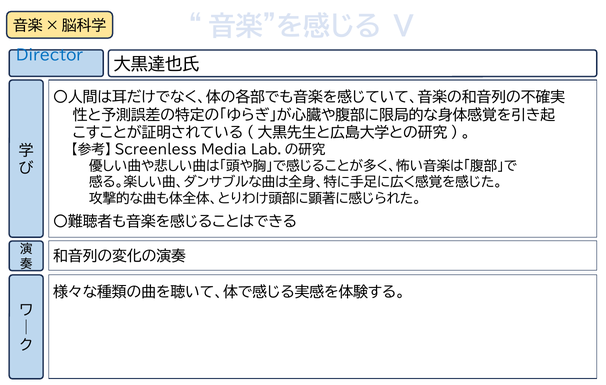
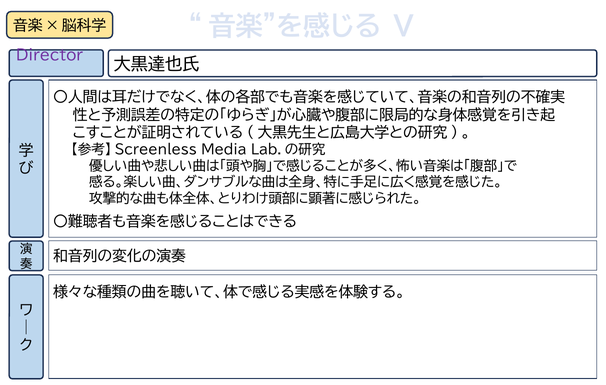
Director colour: blue -> purple
